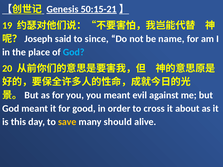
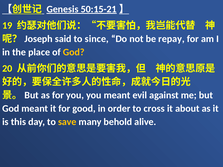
name: name -> repay
God at (74, 52) colour: light blue -> yellow
should: should -> behold
